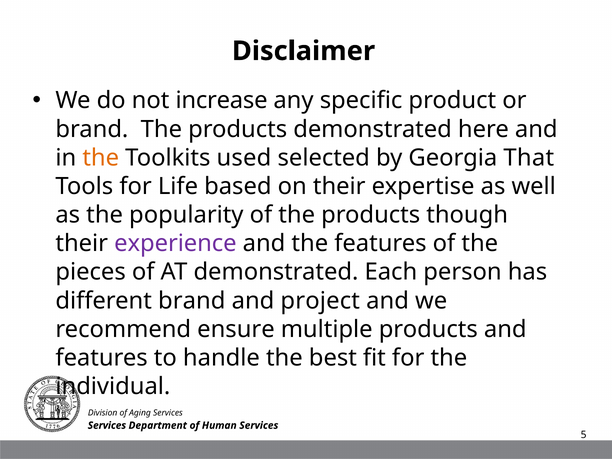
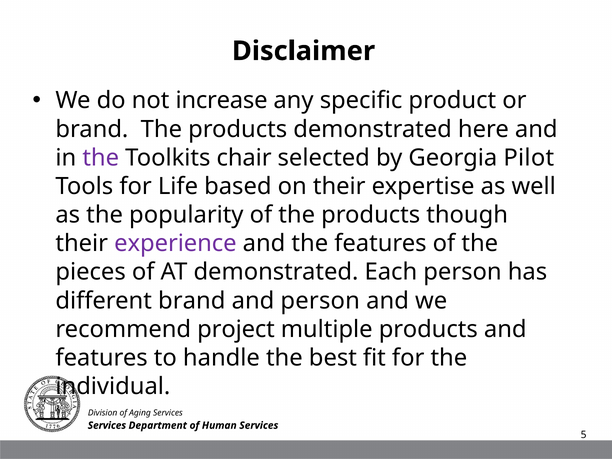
the at (101, 158) colour: orange -> purple
used: used -> chair
That: That -> Pilot
and project: project -> person
ensure: ensure -> project
